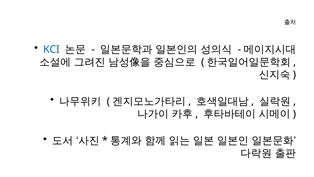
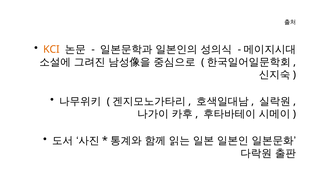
KCI colour: blue -> orange
